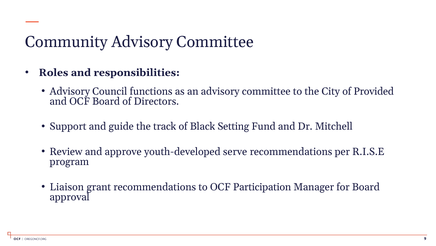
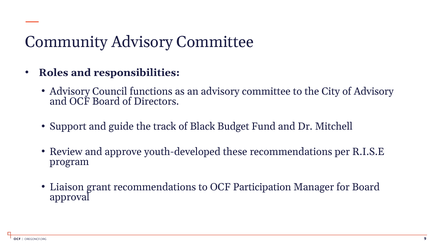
of Provided: Provided -> Advisory
Setting: Setting -> Budget
serve: serve -> these
